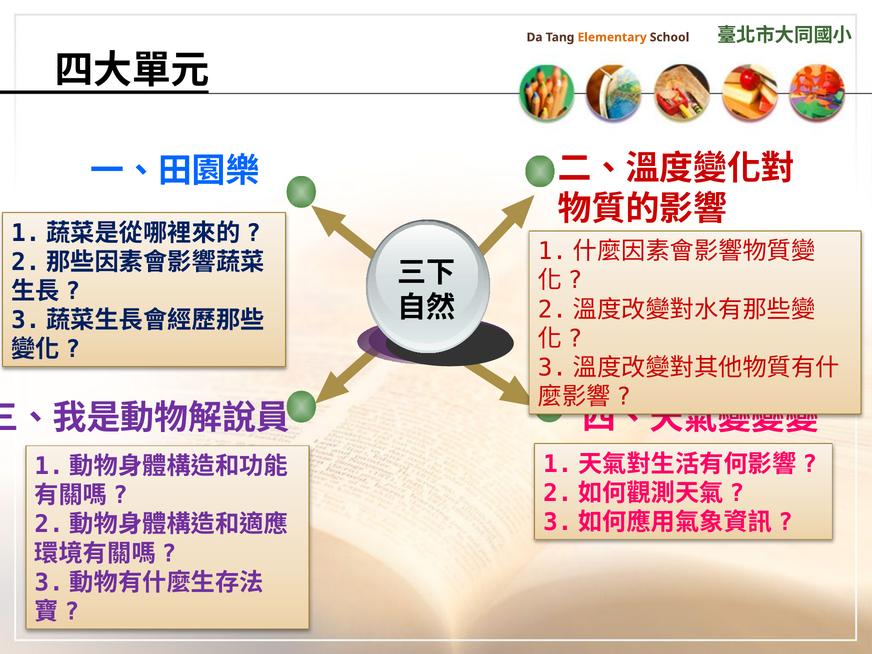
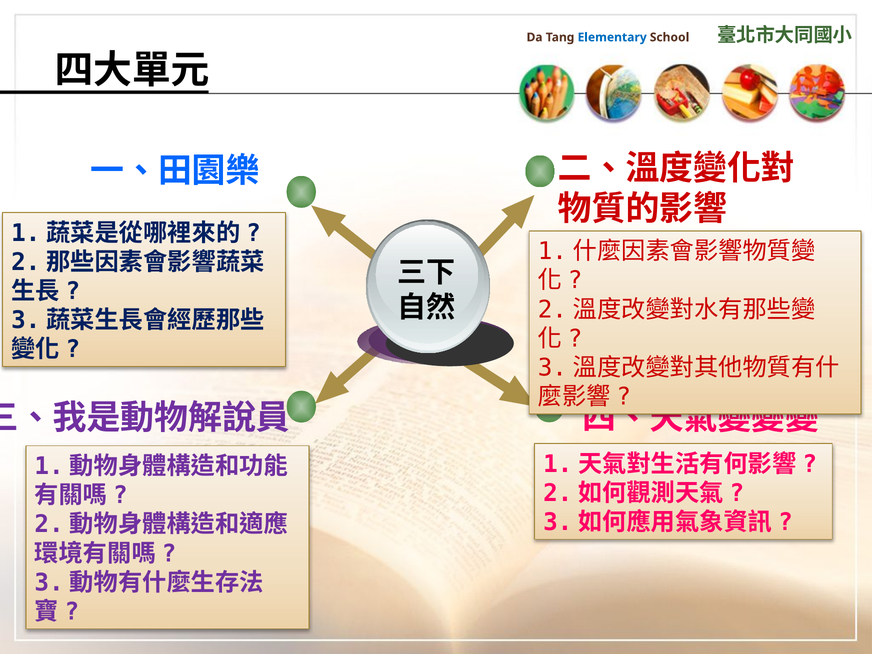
Elementary colour: orange -> blue
